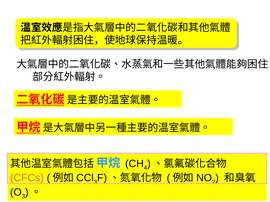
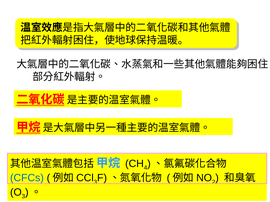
CFCs colour: orange -> blue
